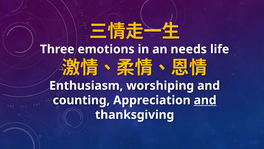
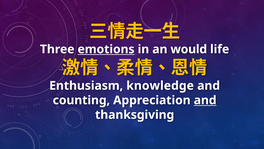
emotions underline: none -> present
needs: needs -> would
worshiping: worshiping -> knowledge
